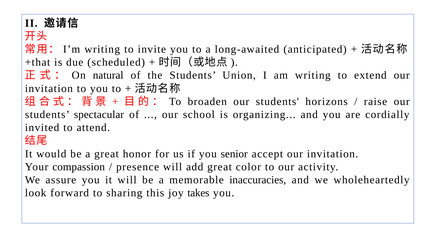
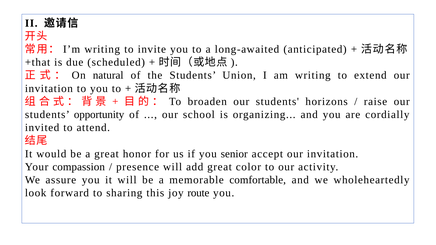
spectacular: spectacular -> opportunity
inaccuracies: inaccuracies -> comfortable
takes: takes -> route
